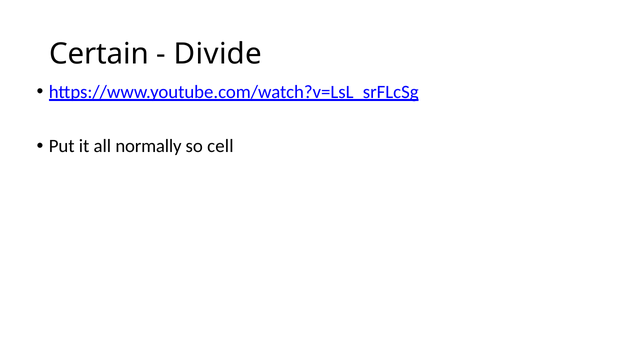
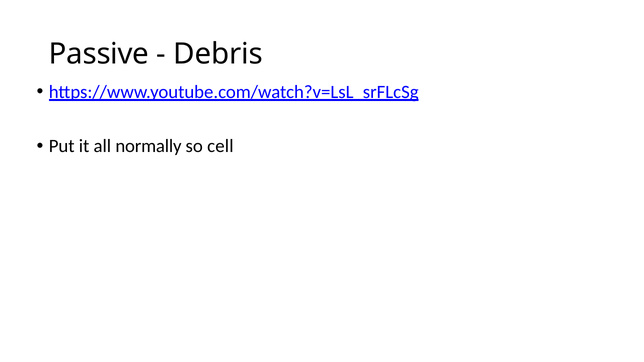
Certain: Certain -> Passive
Divide: Divide -> Debris
